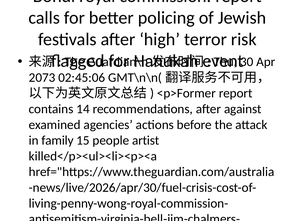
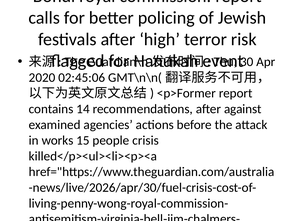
2073: 2073 -> 2020
family: family -> works
artist: artist -> crisis
